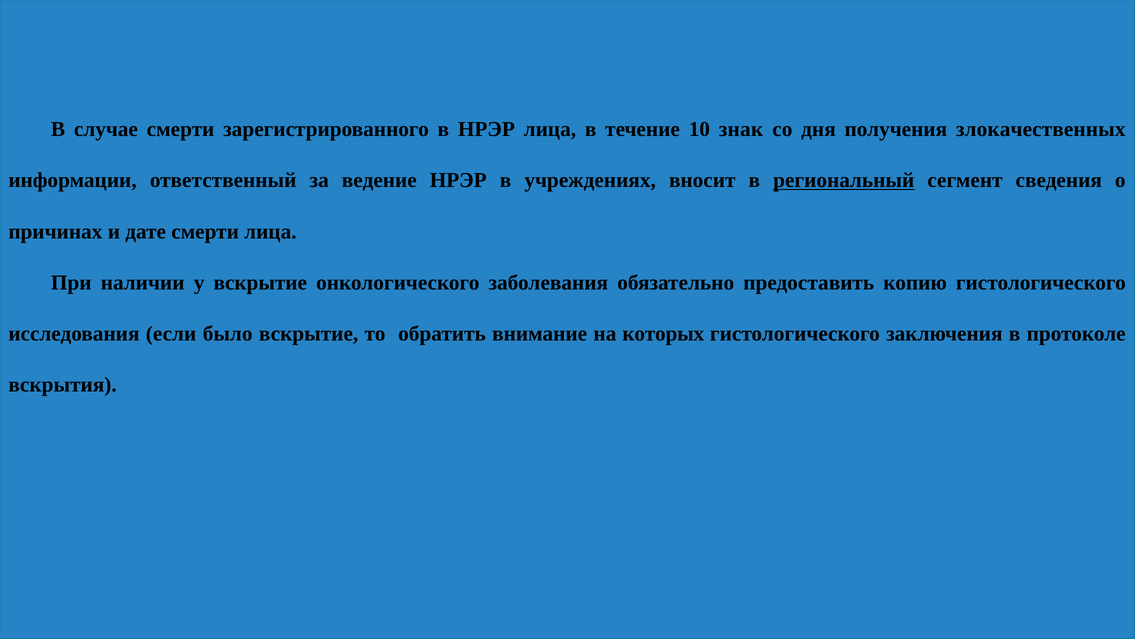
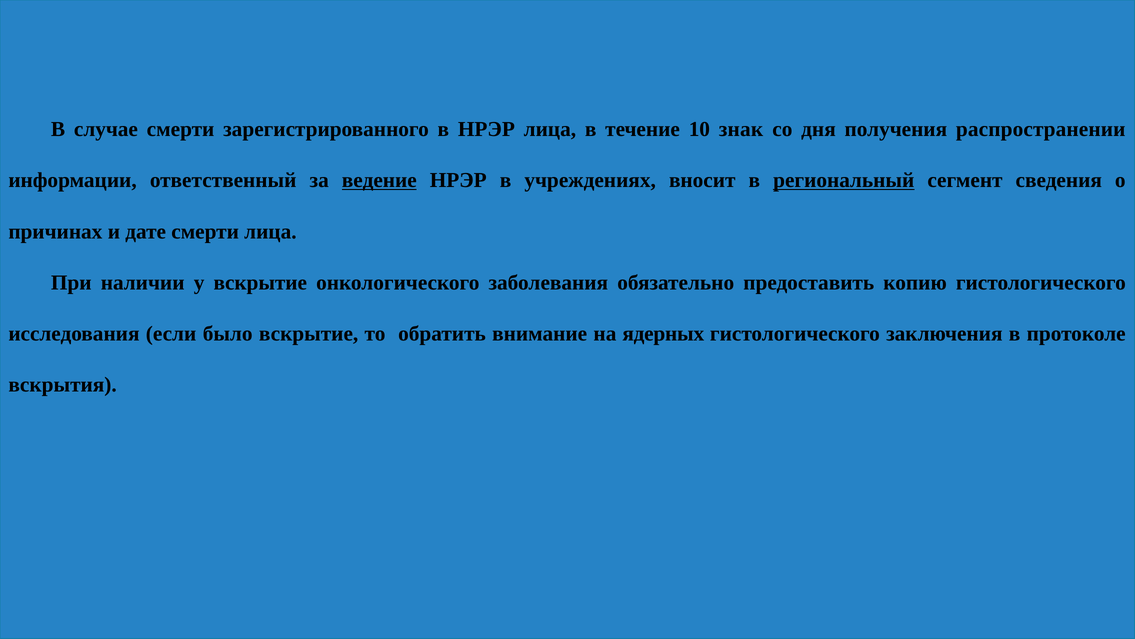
злокачественных: злокачественных -> распространении
ведение underline: none -> present
которых: которых -> ядерных
